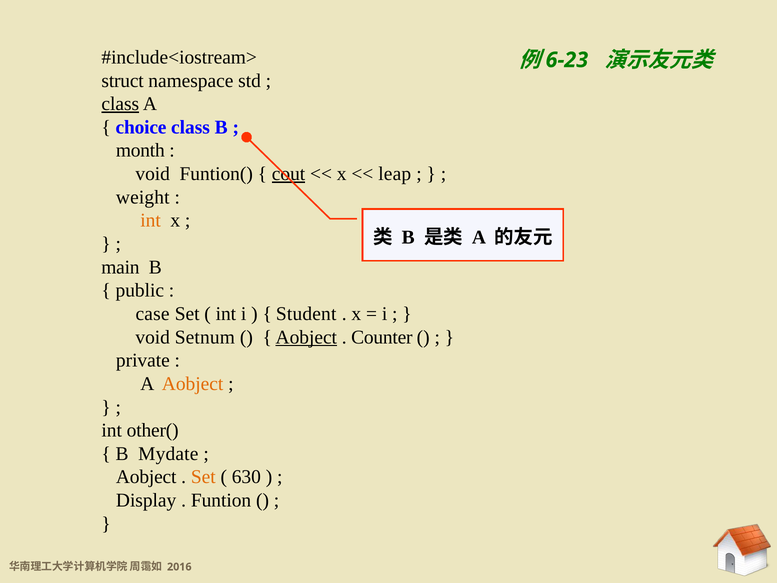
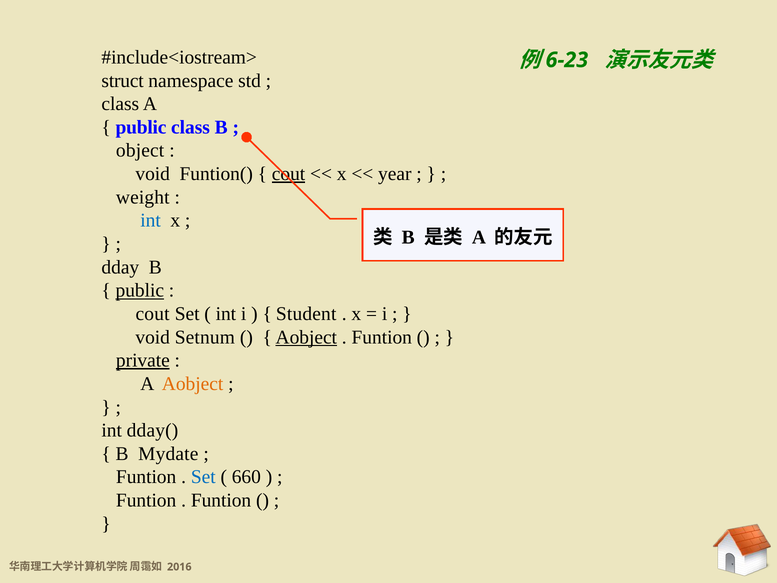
class at (120, 104) underline: present -> none
choice at (141, 127): choice -> public
month: month -> object
leap: leap -> year
int at (151, 220) colour: orange -> blue
main: main -> dday
public at (140, 290) underline: none -> present
case at (153, 314): case -> cout
Counter at (382, 337): Counter -> Funtion
private underline: none -> present
other(: other( -> dday(
Aobject at (146, 477): Aobject -> Funtion
Set at (203, 477) colour: orange -> blue
630: 630 -> 660
Display at (146, 500): Display -> Funtion
